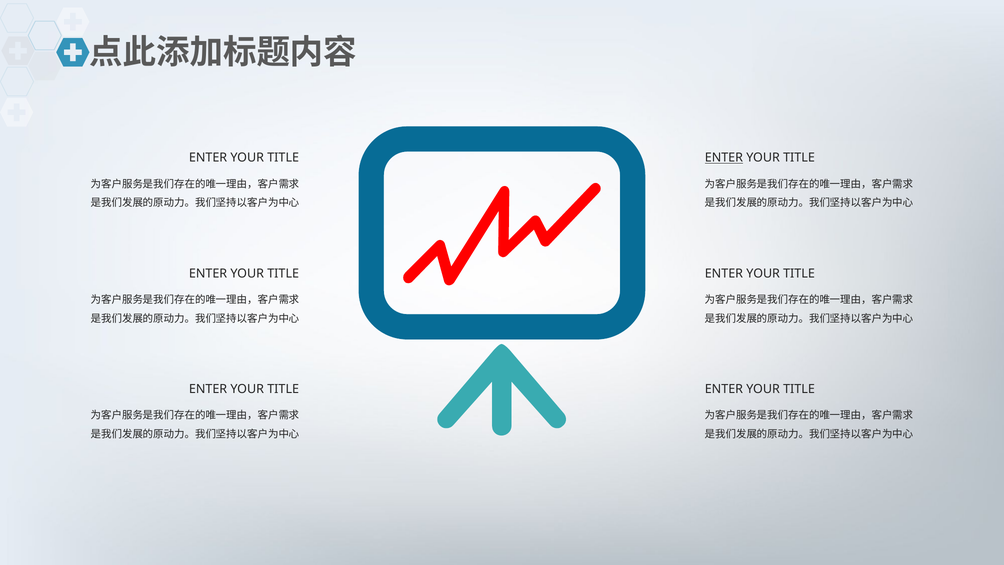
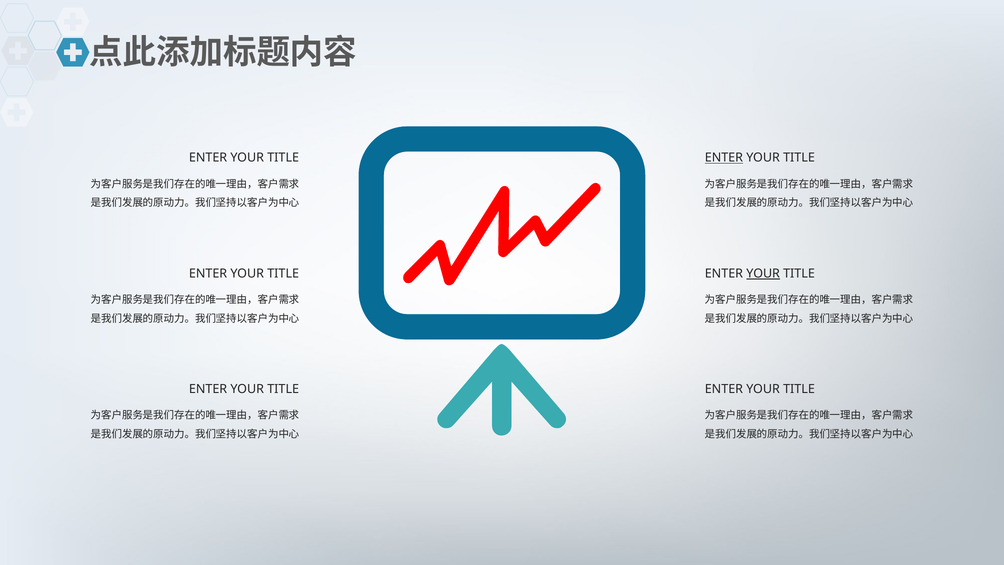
YOUR at (763, 273) underline: none -> present
